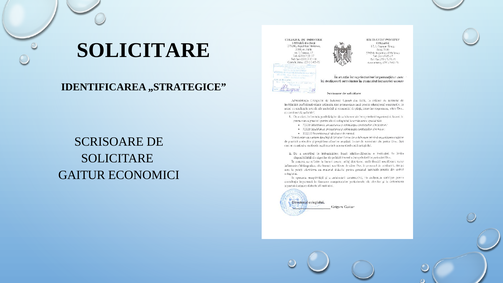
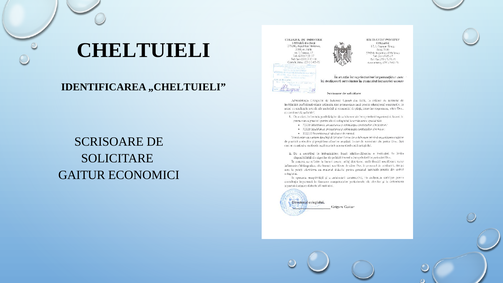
SOLICITARE at (143, 50): SOLICITARE -> CHELTUIELI
„STRATEGICE: „STRATEGICE -> „CHELTUIELI
